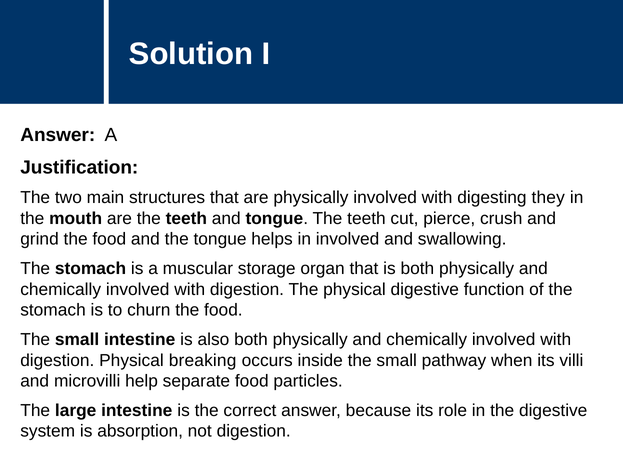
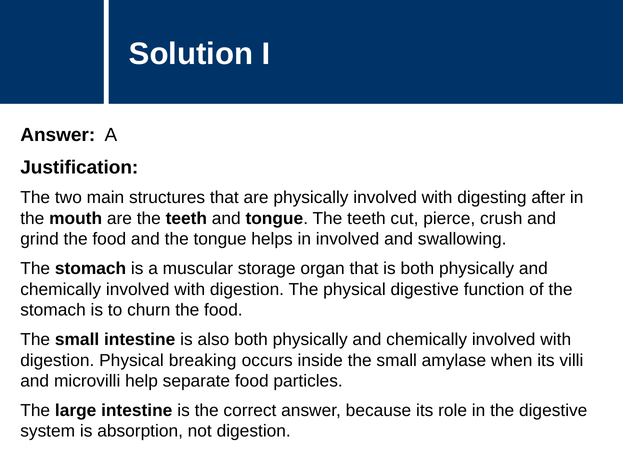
they: they -> after
pathway: pathway -> amylase
